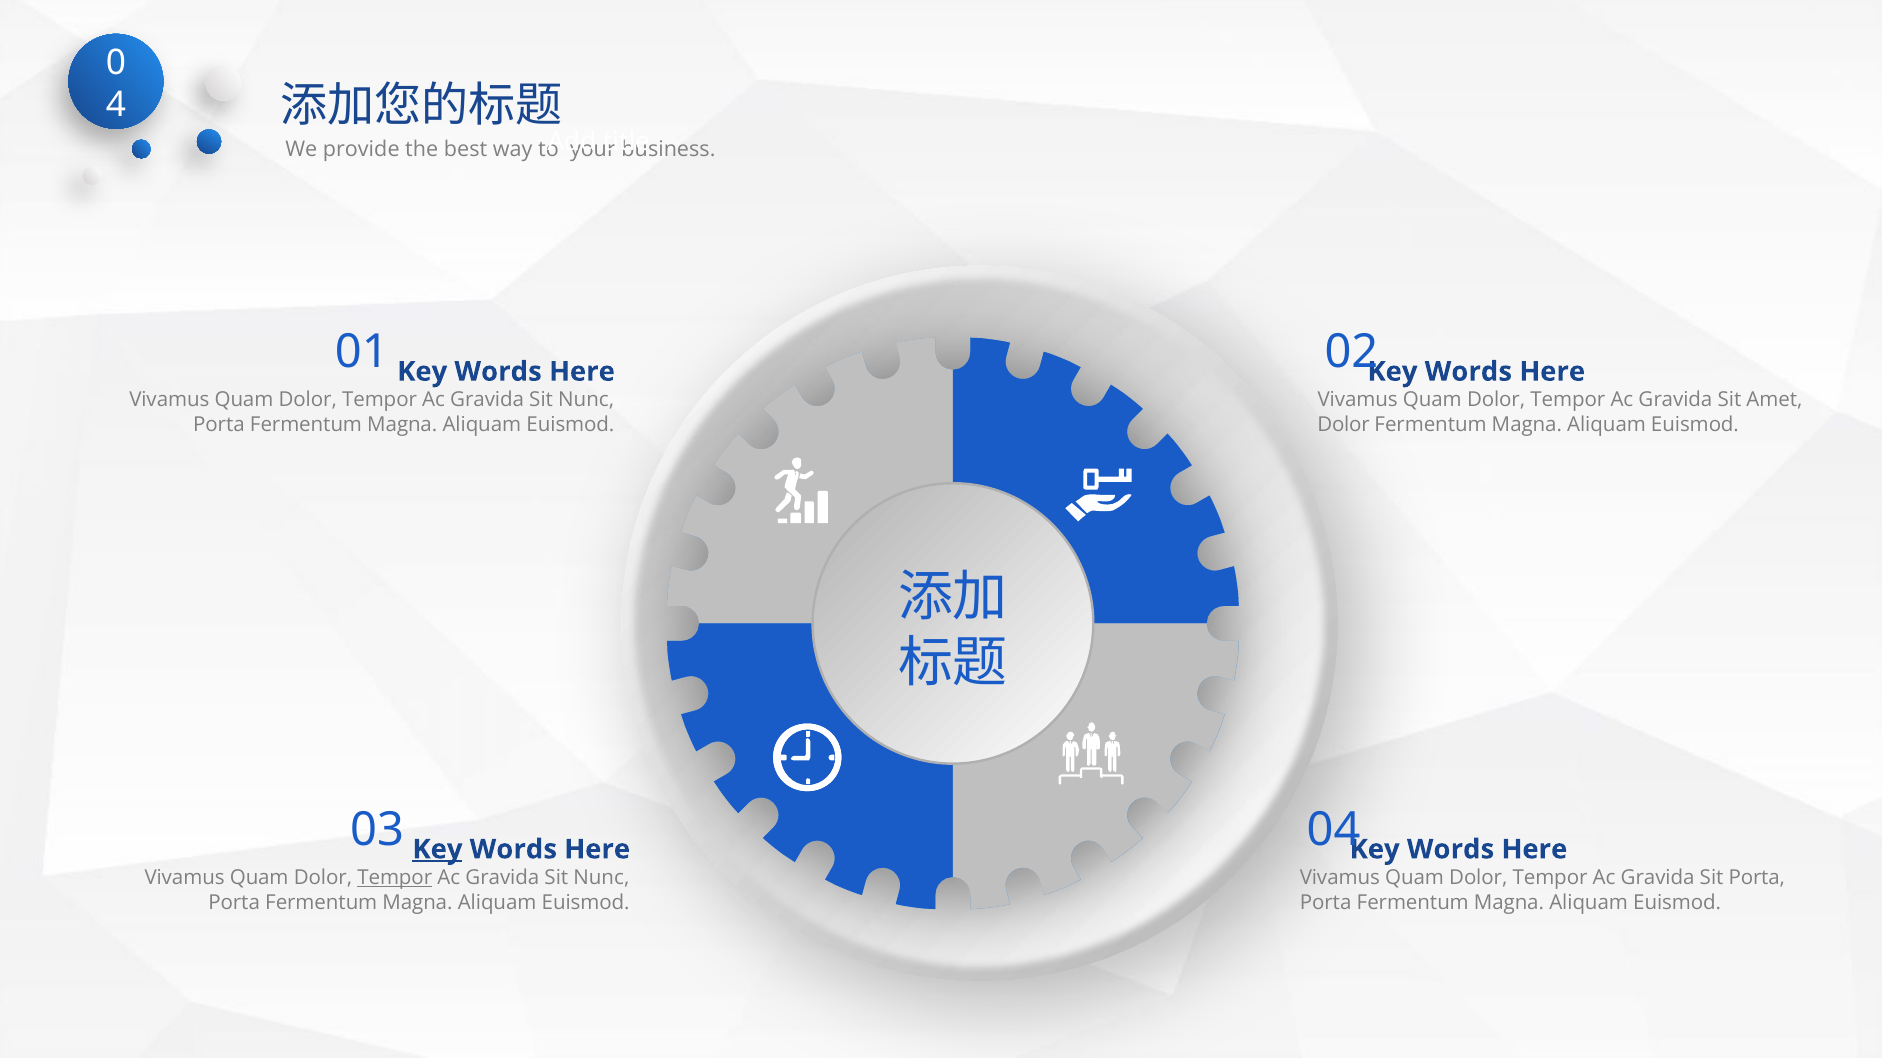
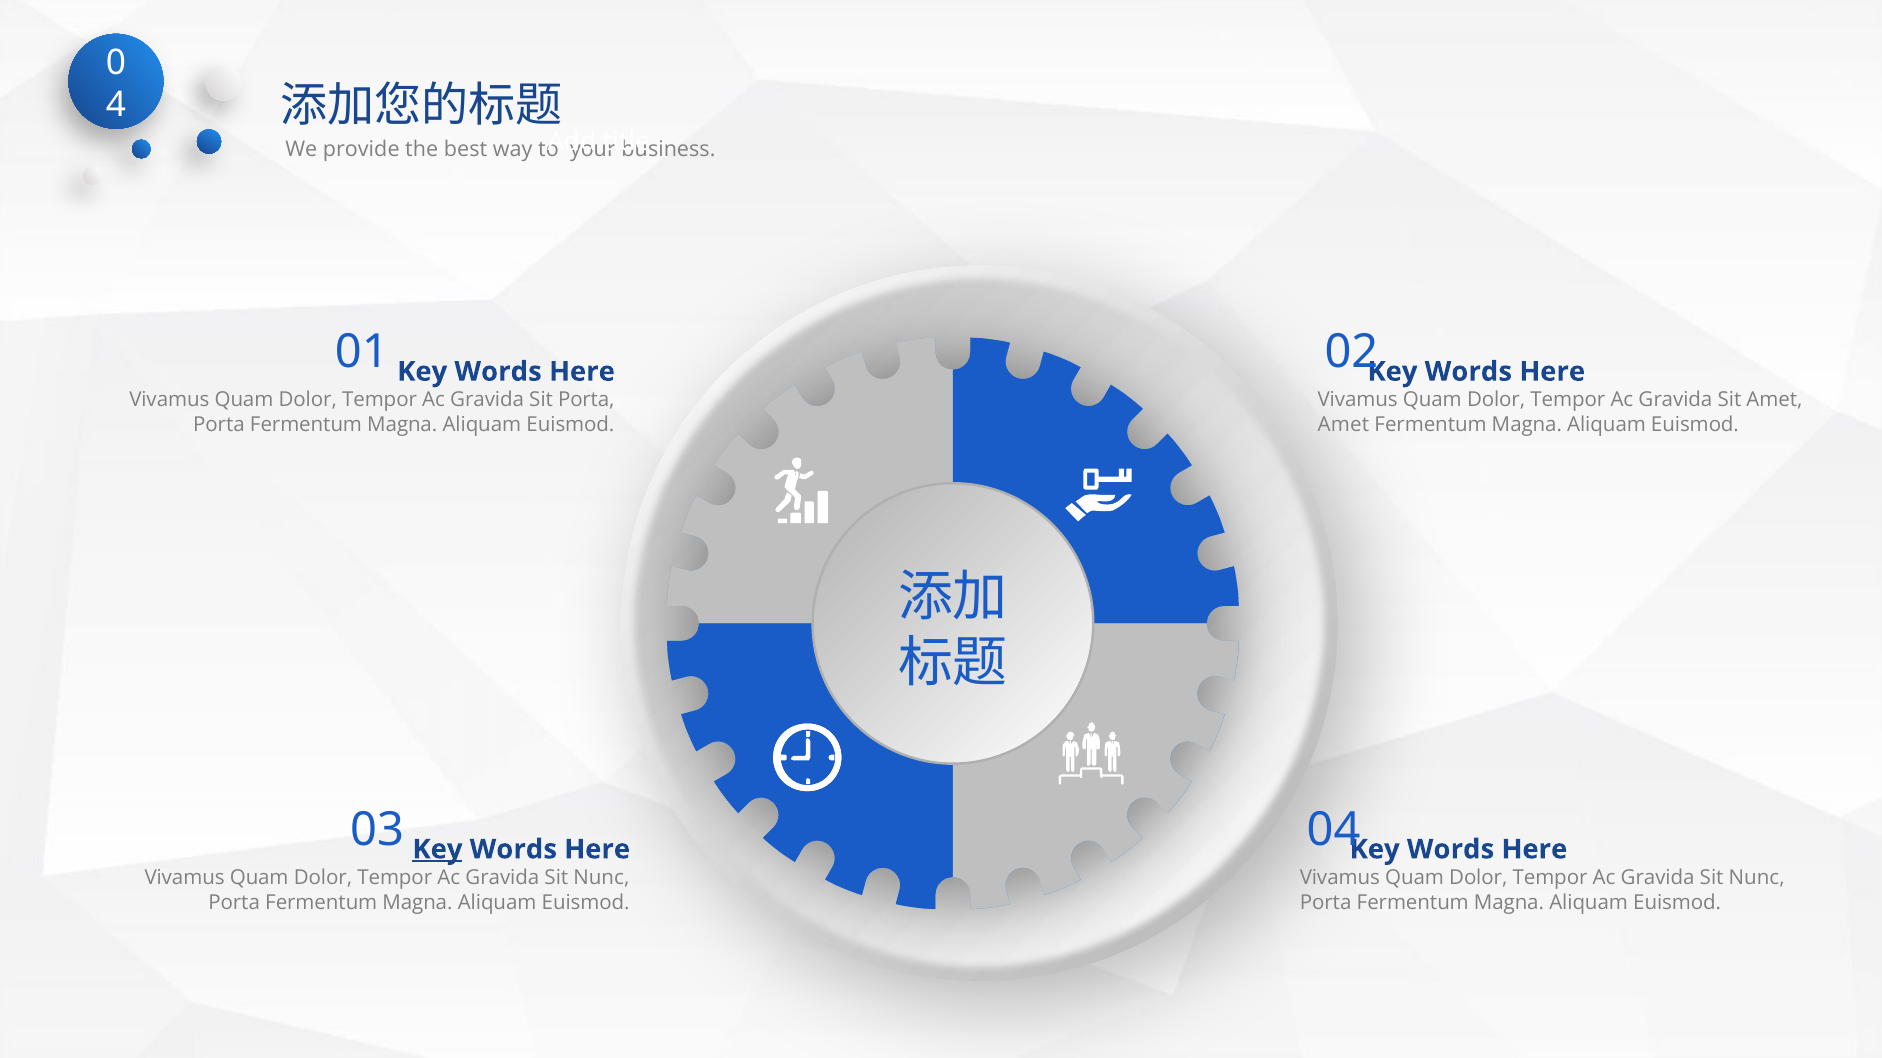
Nunc at (586, 400): Nunc -> Porta
Dolor at (1344, 425): Dolor -> Amet
Tempor at (395, 878) underline: present -> none
Porta at (1757, 878): Porta -> Nunc
